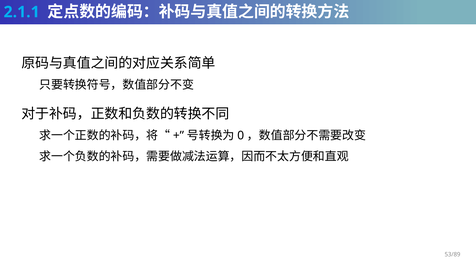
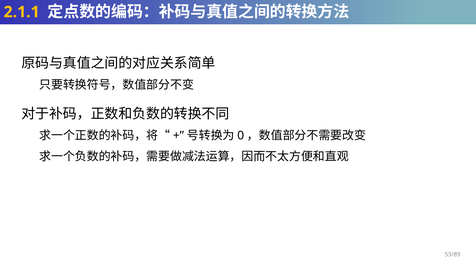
2.1.1 colour: light blue -> yellow
